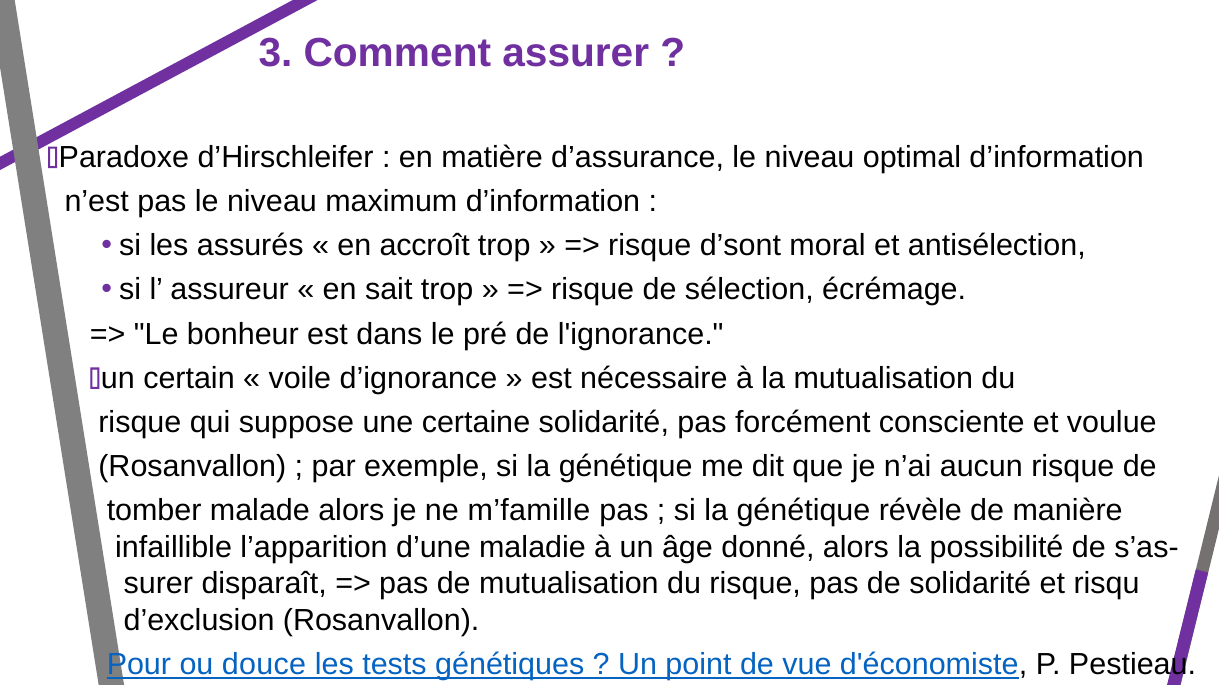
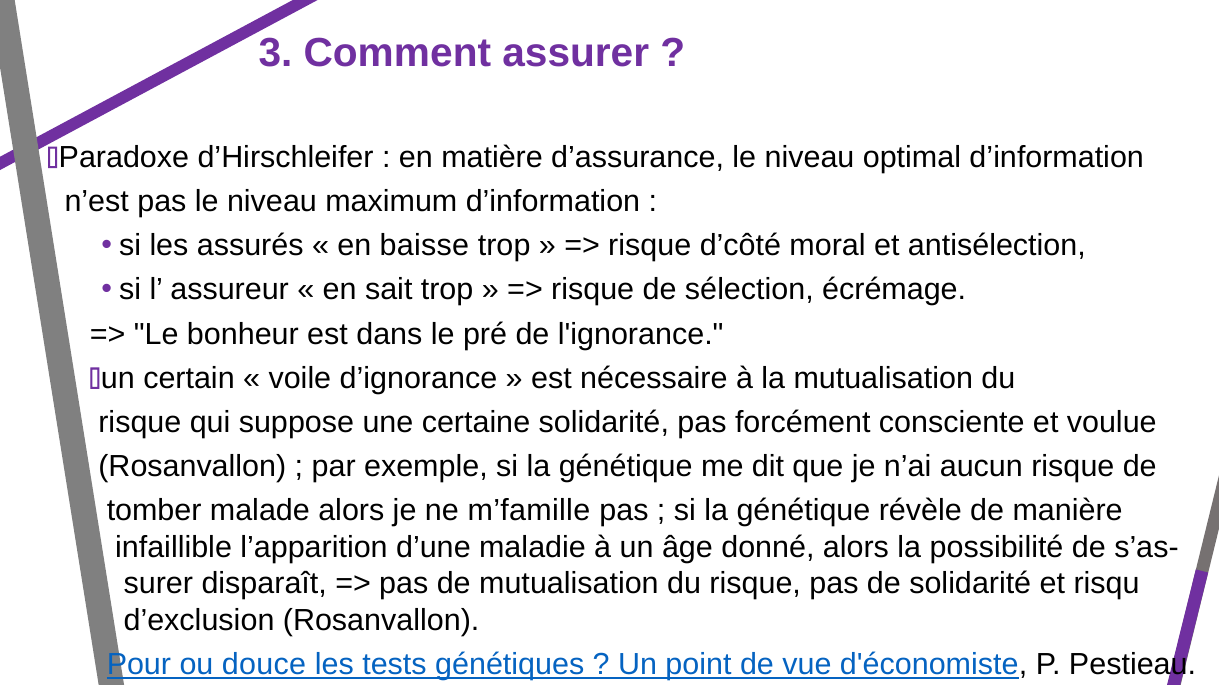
accroît: accroît -> baisse
d’sont: d’sont -> d’côté
